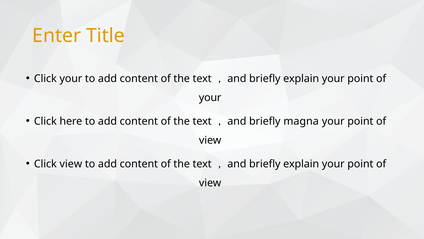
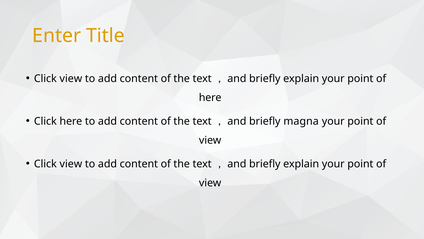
your at (71, 78): your -> view
your at (210, 98): your -> here
